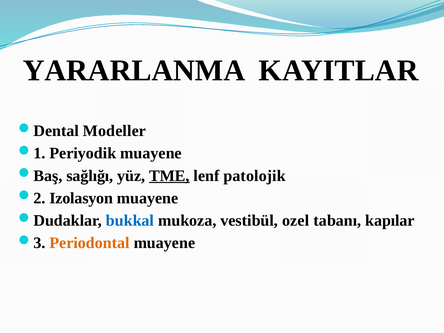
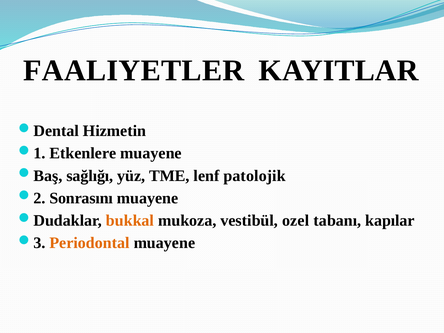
YARARLANMA: YARARLANMA -> FAALIYETLER
Modeller: Modeller -> Hizmetin
Periyodik: Periyodik -> Etkenlere
TME underline: present -> none
Izolasyon: Izolasyon -> Sonrasını
bukkal colour: blue -> orange
